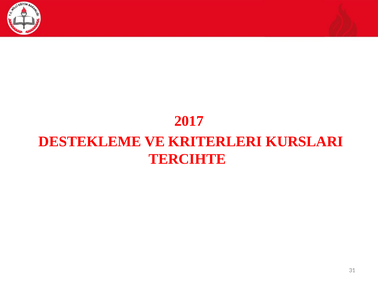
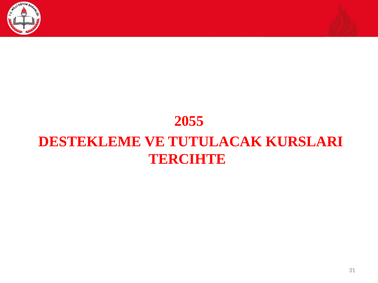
2017: 2017 -> 2055
KRITERLERI: KRITERLERI -> TUTULACAK
